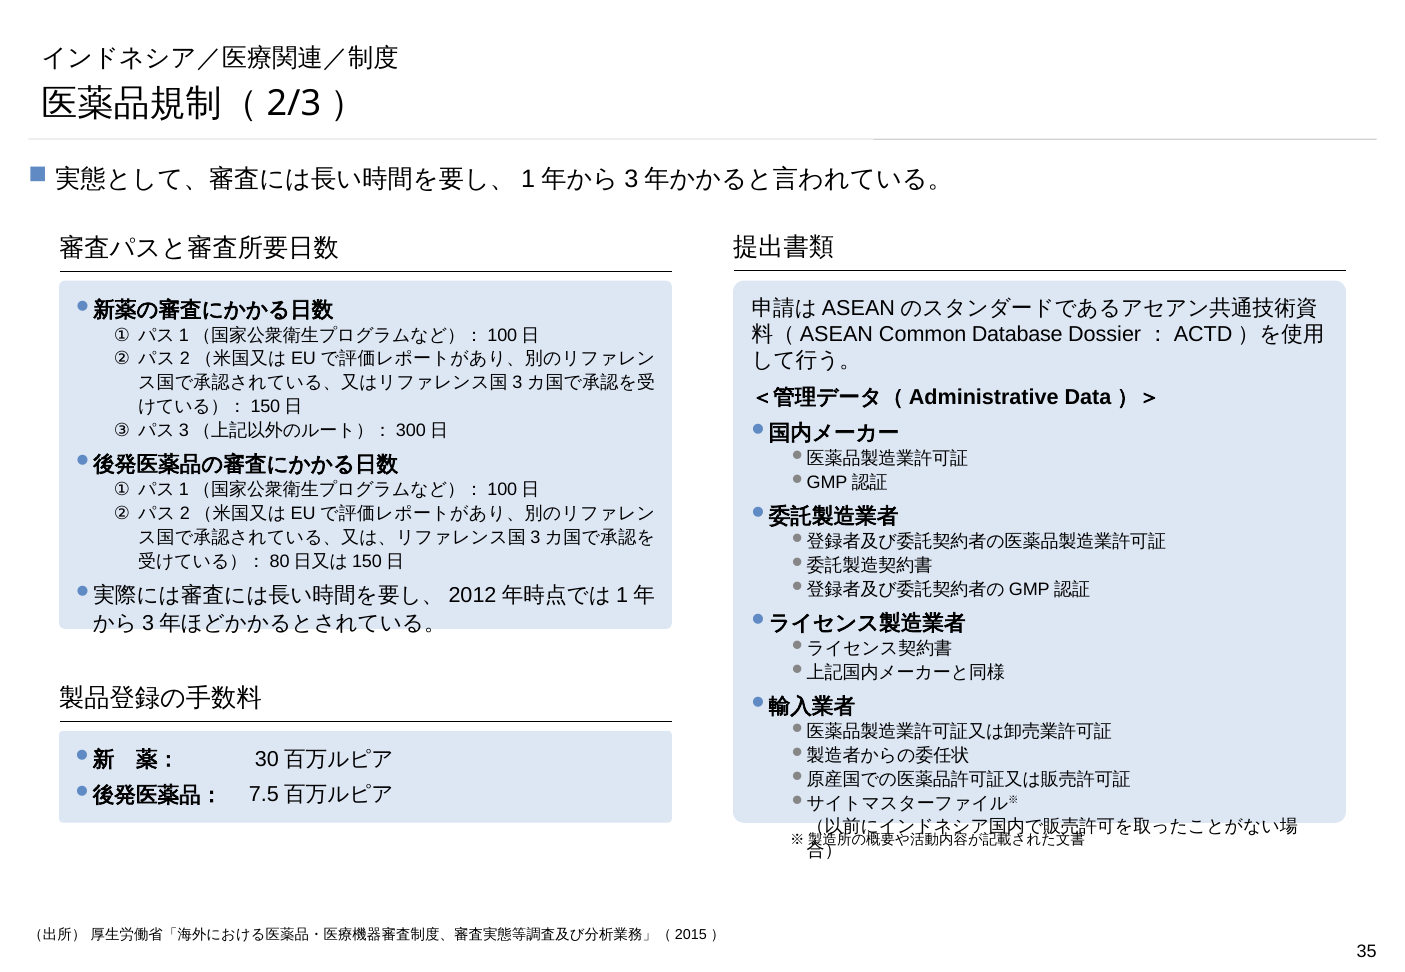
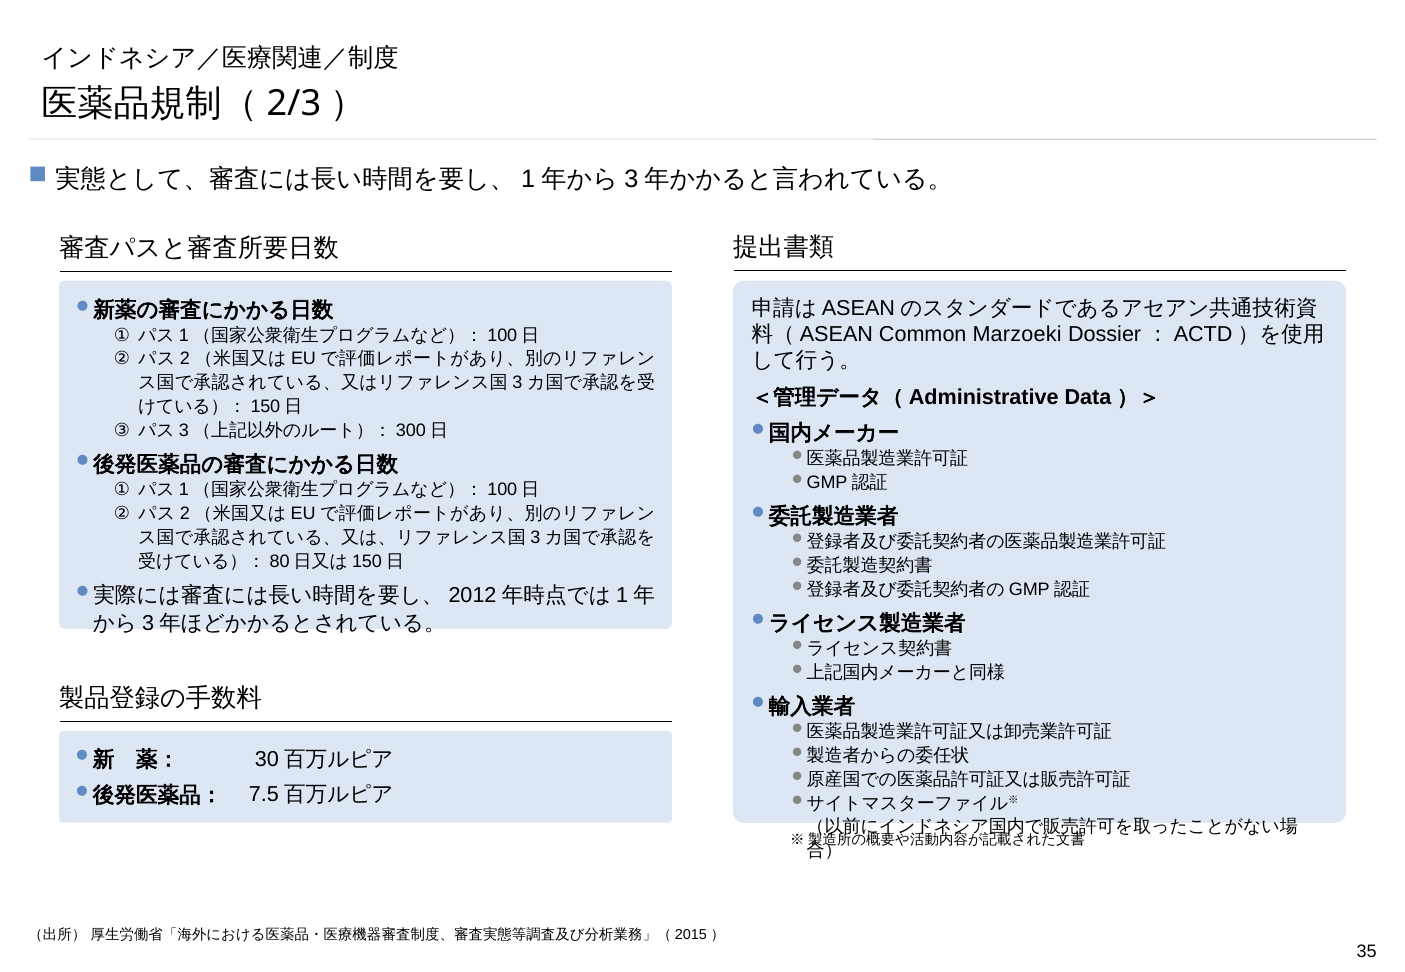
Database: Database -> Marzoeki
